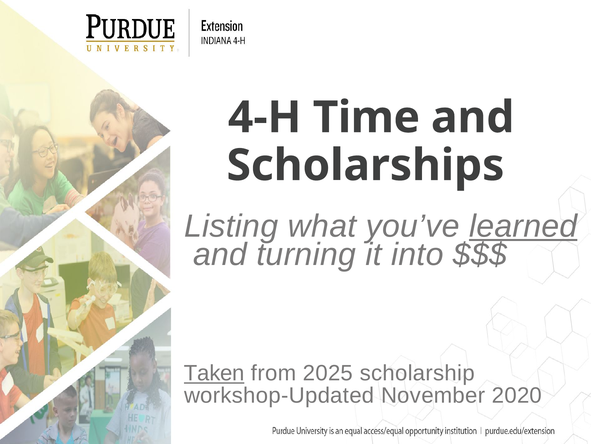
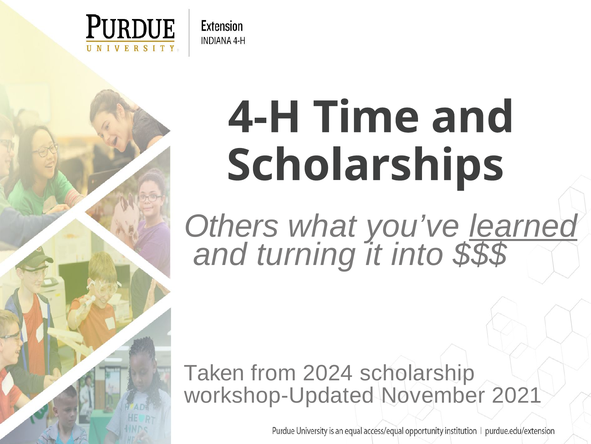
Listing: Listing -> Others
Taken underline: present -> none
2025: 2025 -> 2024
2020: 2020 -> 2021
